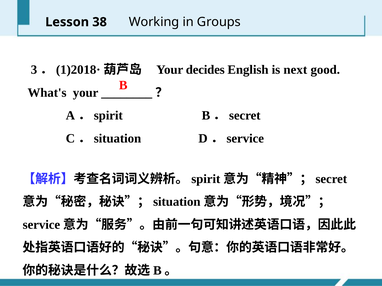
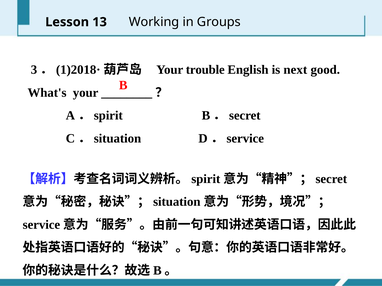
38: 38 -> 13
decides: decides -> trouble
